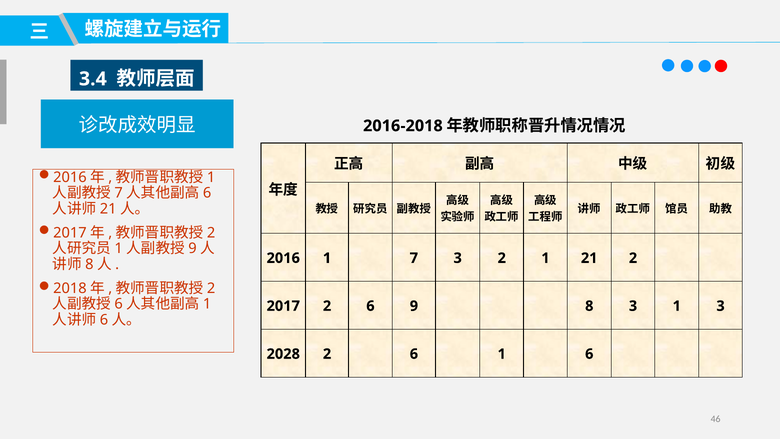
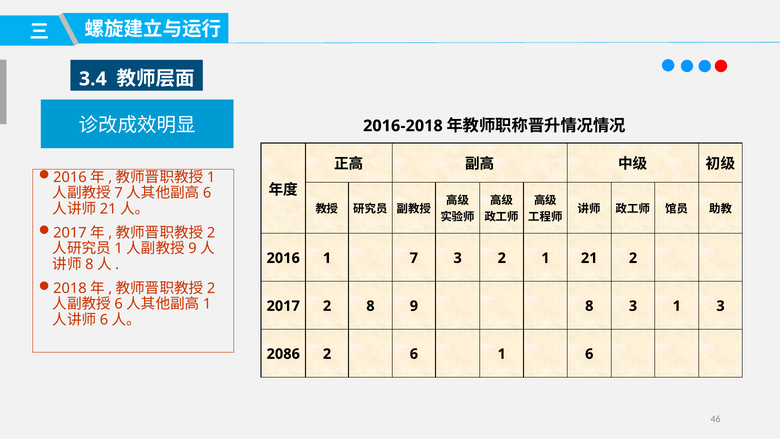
2017 2 6: 6 -> 8
2028: 2028 -> 2086
